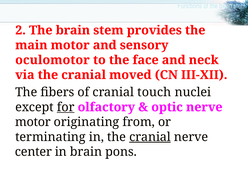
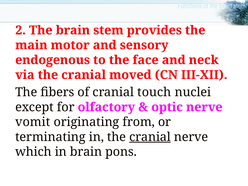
oculomotor: oculomotor -> endogenous
for underline: present -> none
motor at (33, 122): motor -> vomit
center: center -> which
